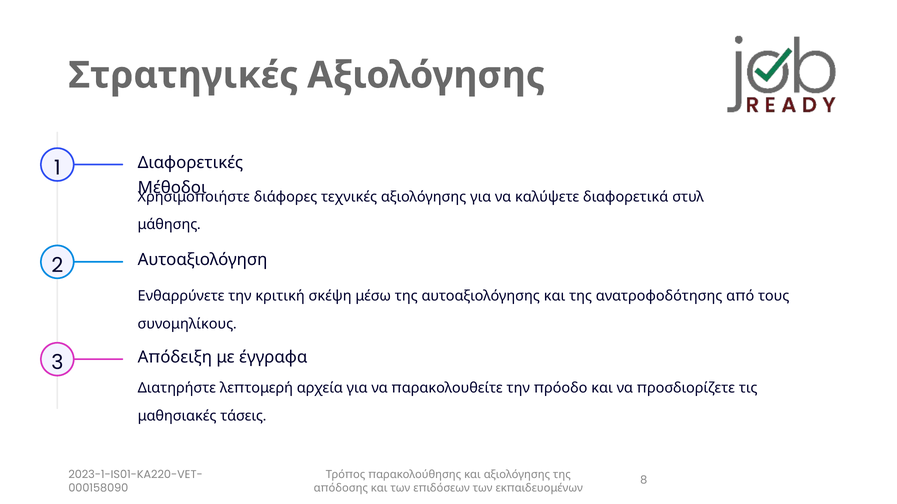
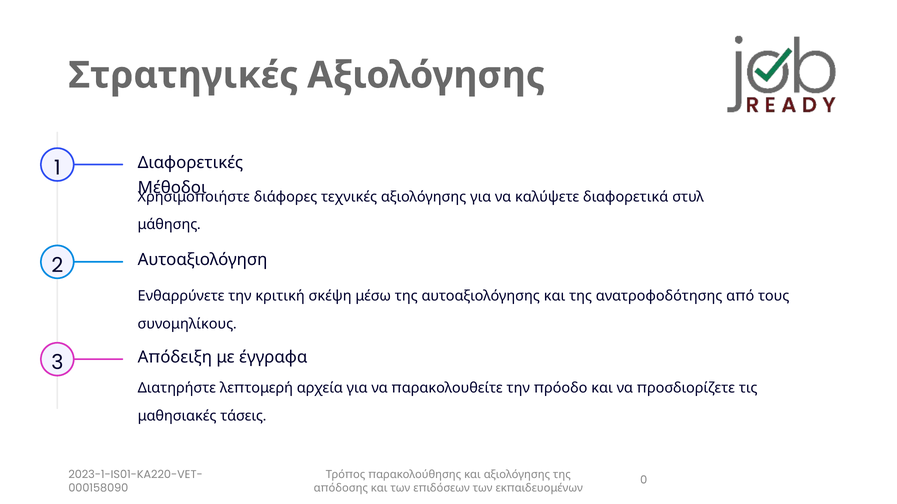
8: 8 -> 0
